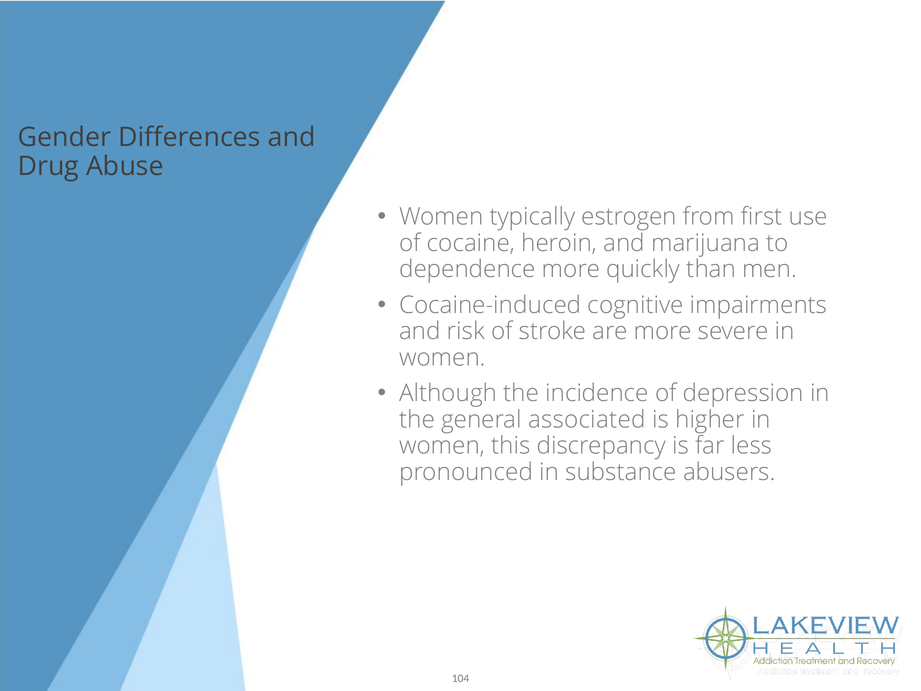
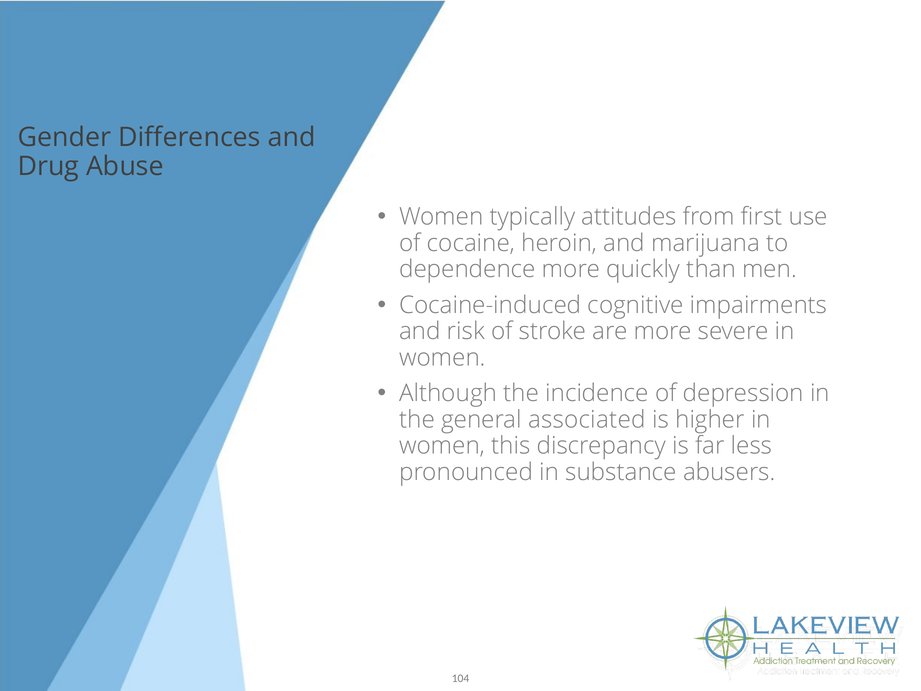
estrogen: estrogen -> attitudes
